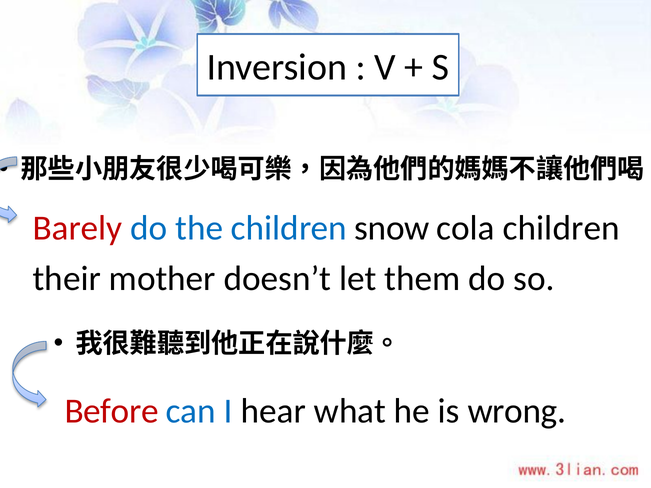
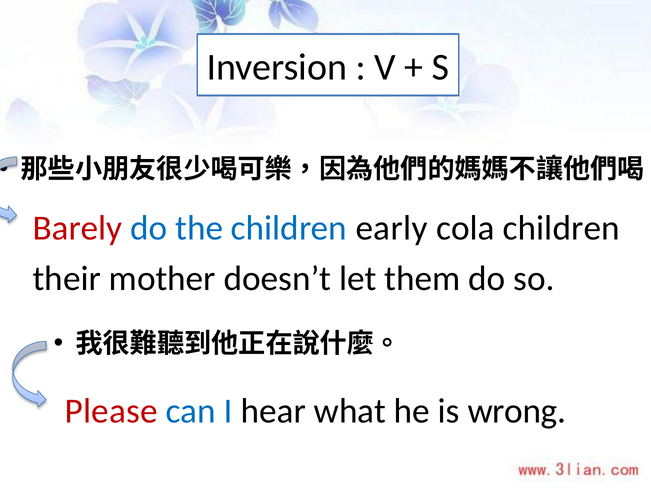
snow: snow -> early
Before: Before -> Please
